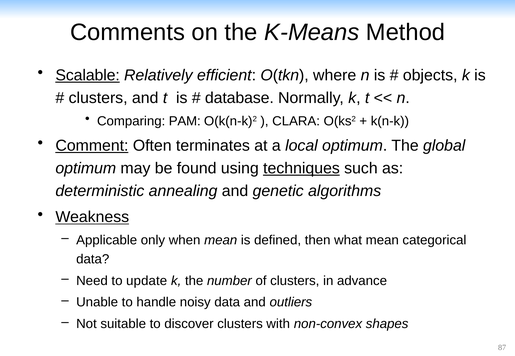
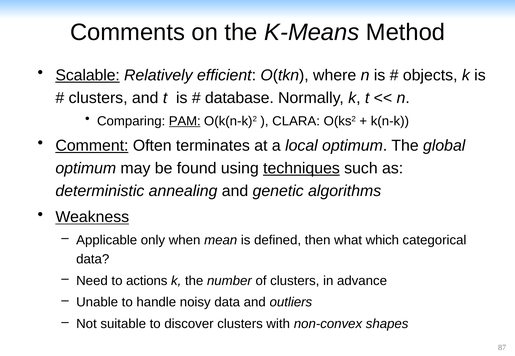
PAM underline: none -> present
what mean: mean -> which
update: update -> actions
